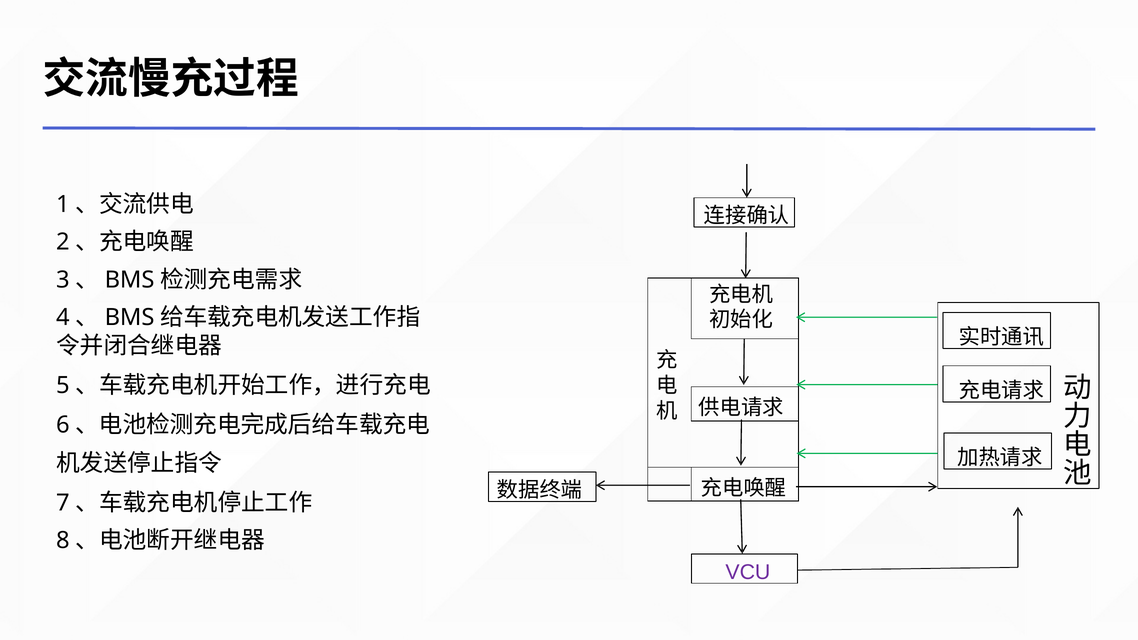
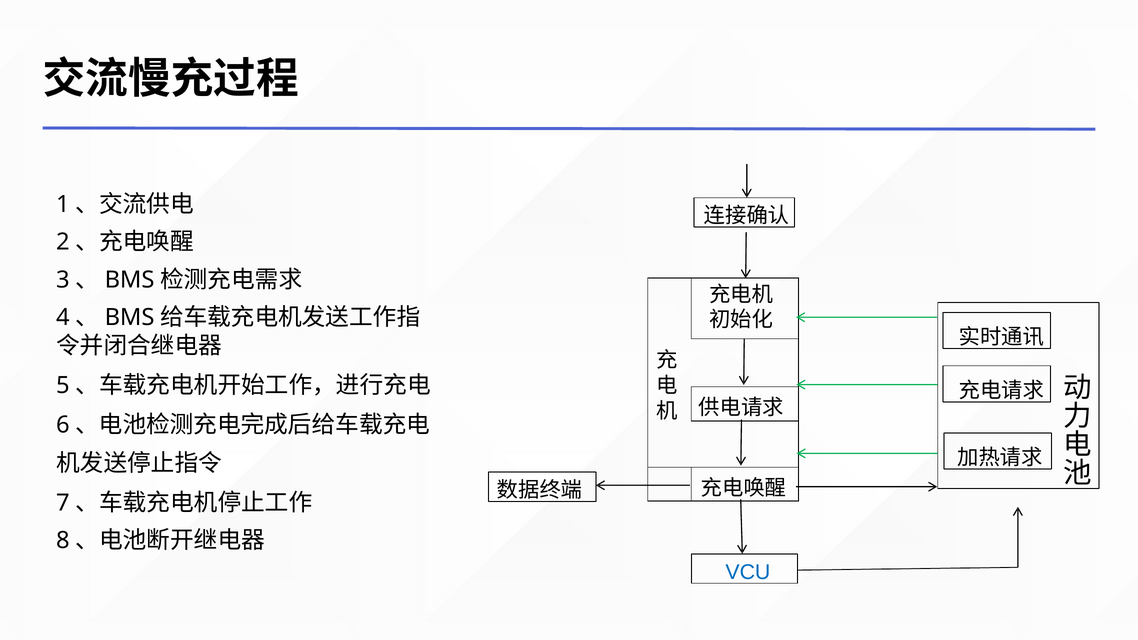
VCU colour: purple -> blue
